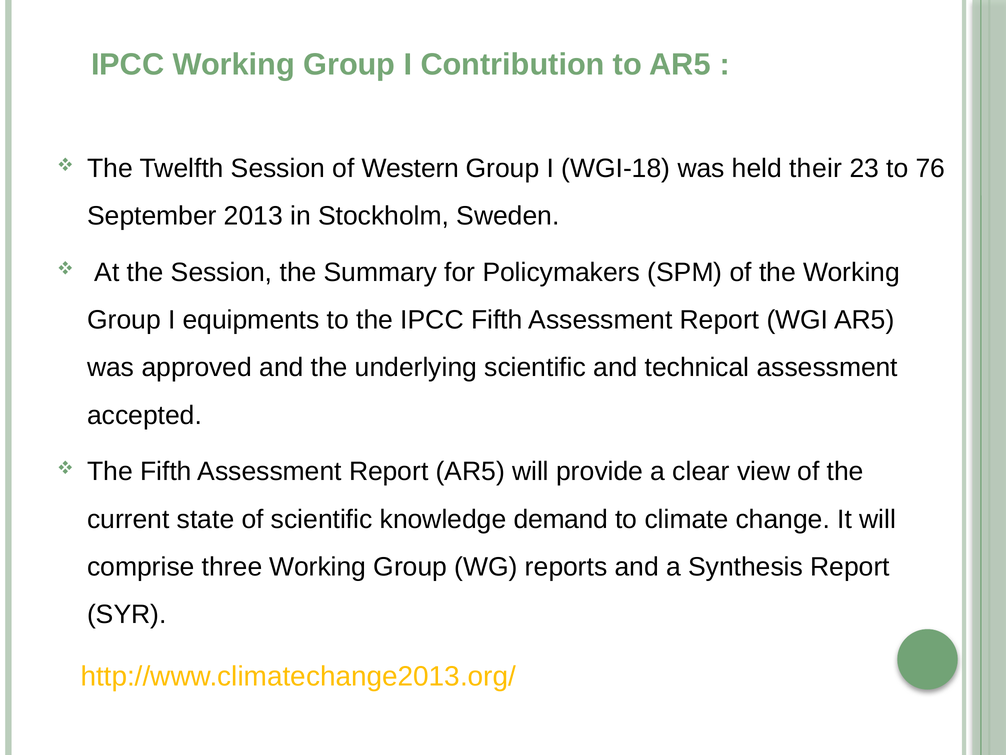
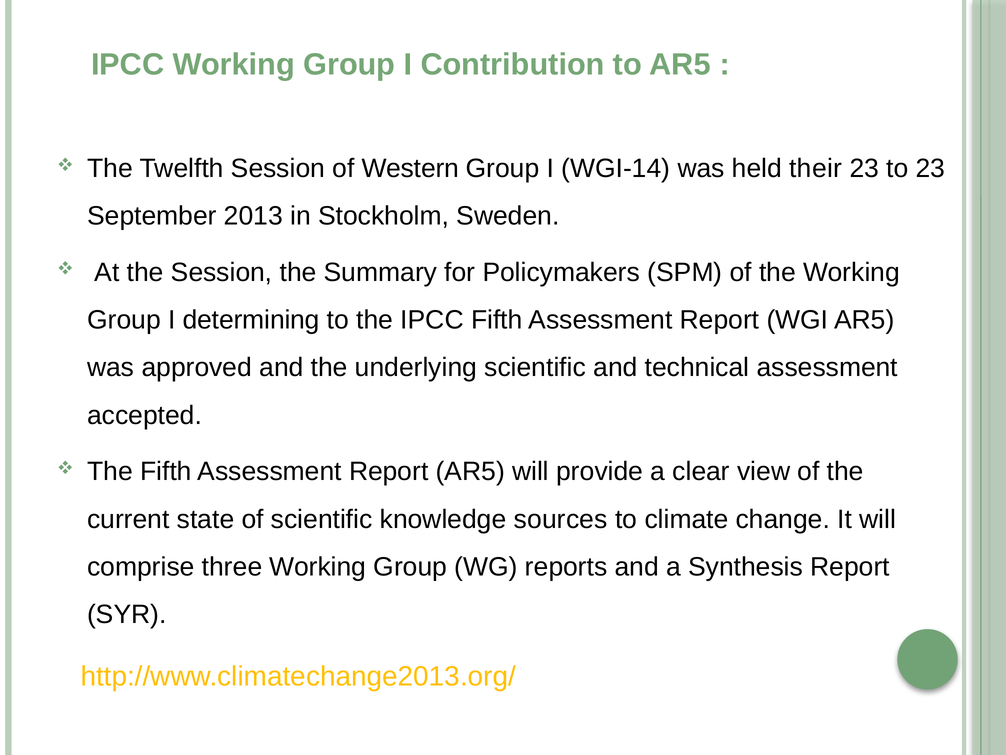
WGI-18: WGI-18 -> WGI-14
to 76: 76 -> 23
equipments: equipments -> determining
demand: demand -> sources
